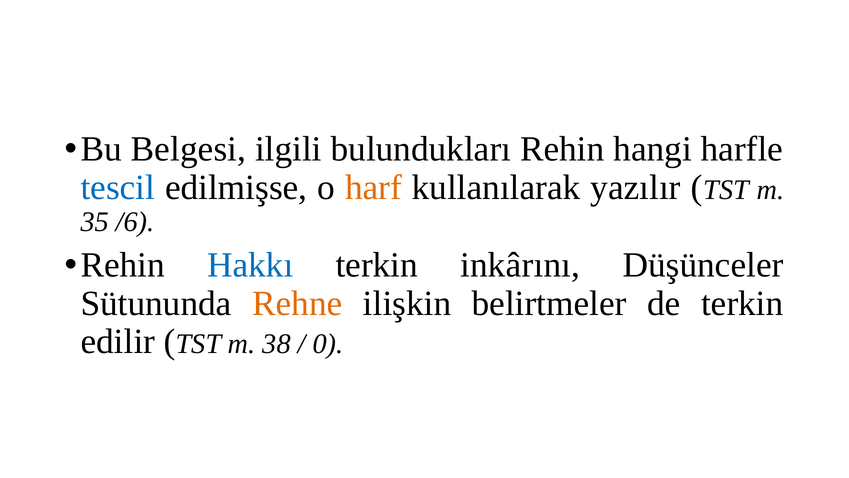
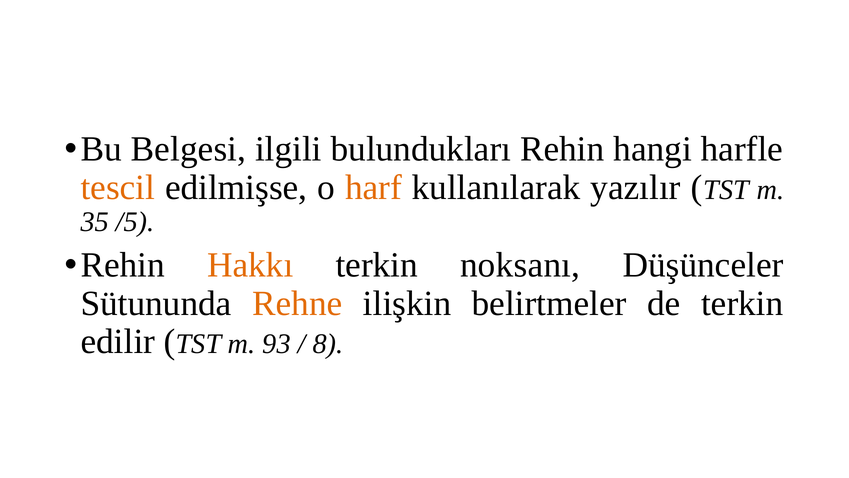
tescil colour: blue -> orange
/6: /6 -> /5
Hakkı colour: blue -> orange
inkârını: inkârını -> noksanı
38: 38 -> 93
0: 0 -> 8
